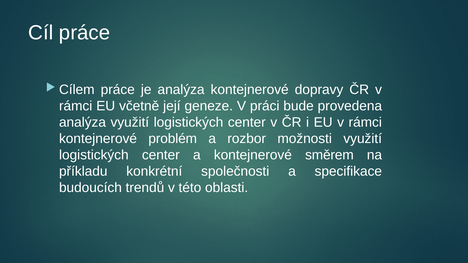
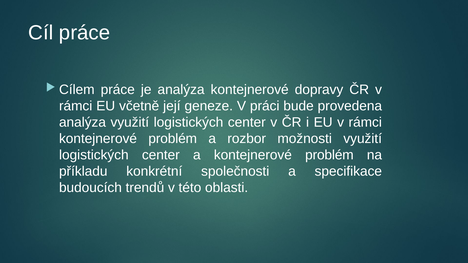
a kontejnerové směrem: směrem -> problém
